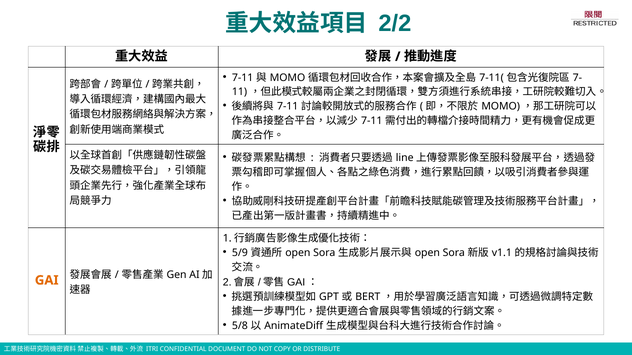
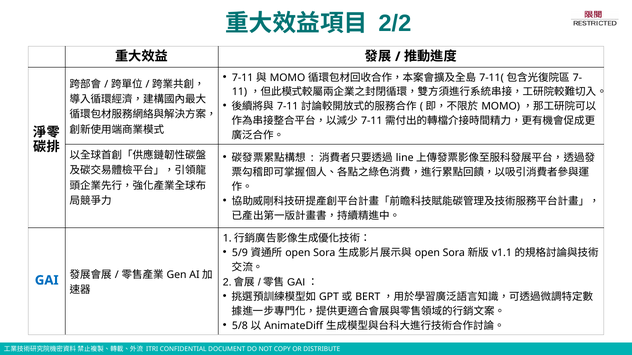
GAI colour: orange -> blue
